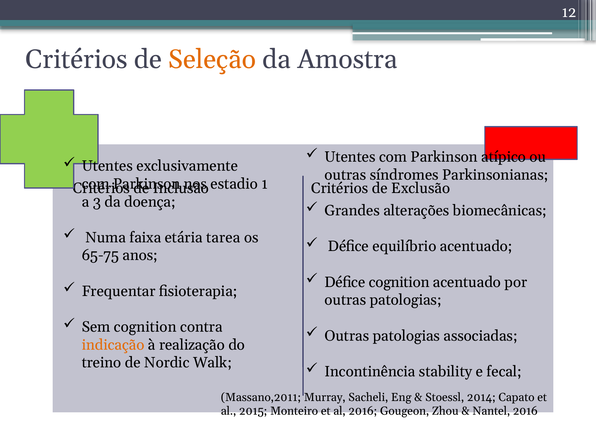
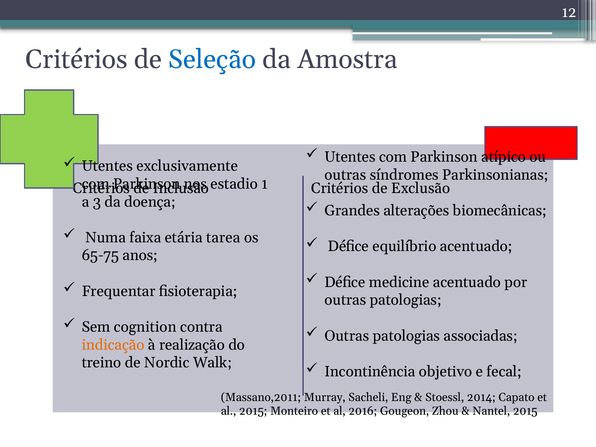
Seleção colour: orange -> blue
Défice cognition: cognition -> medicine
stability: stability -> objetivo
Nantel 2016: 2016 -> 2015
